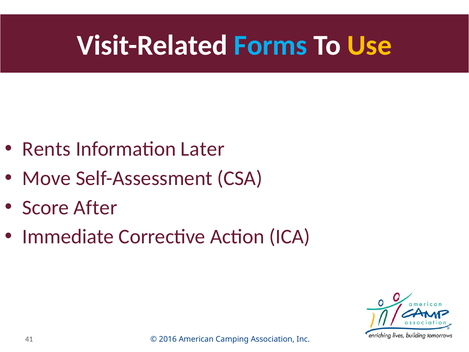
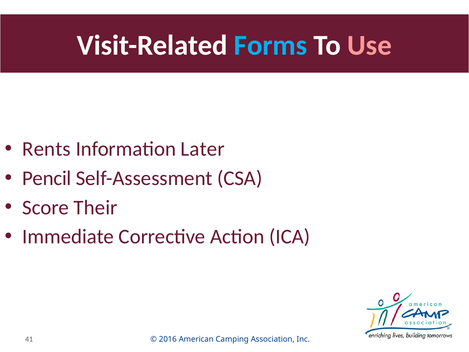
Use colour: yellow -> pink
Move: Move -> Pencil
After: After -> Their
